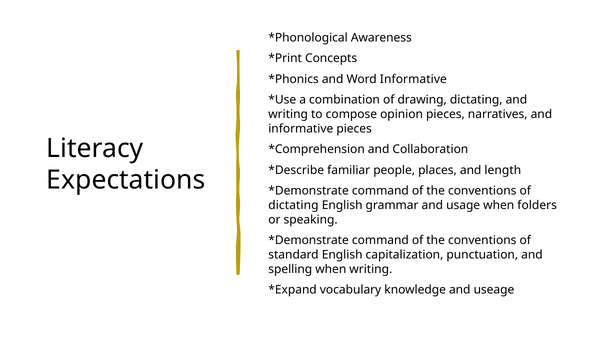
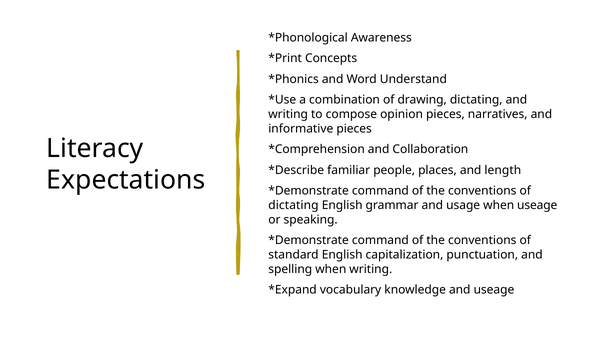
Word Informative: Informative -> Understand
when folders: folders -> useage
